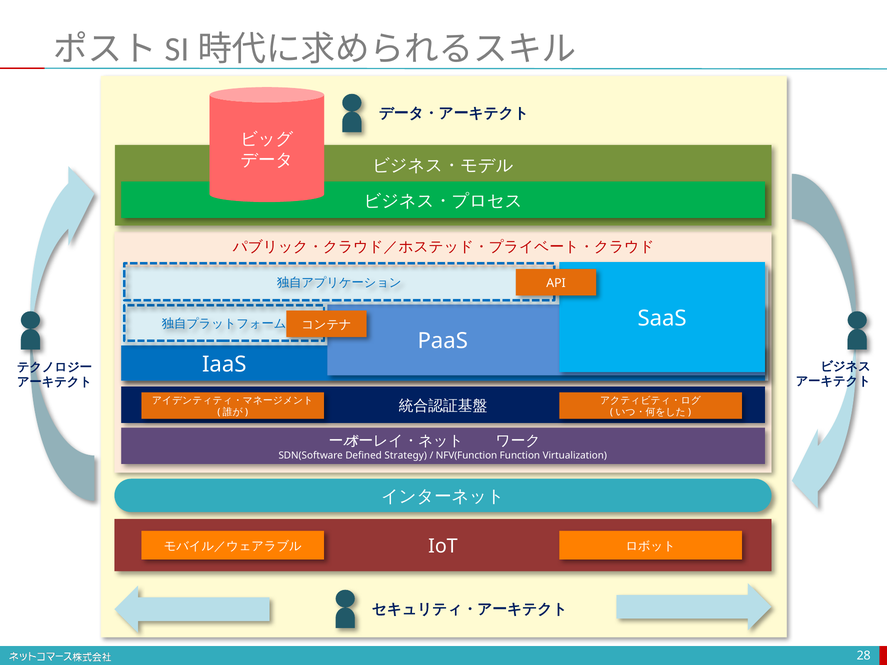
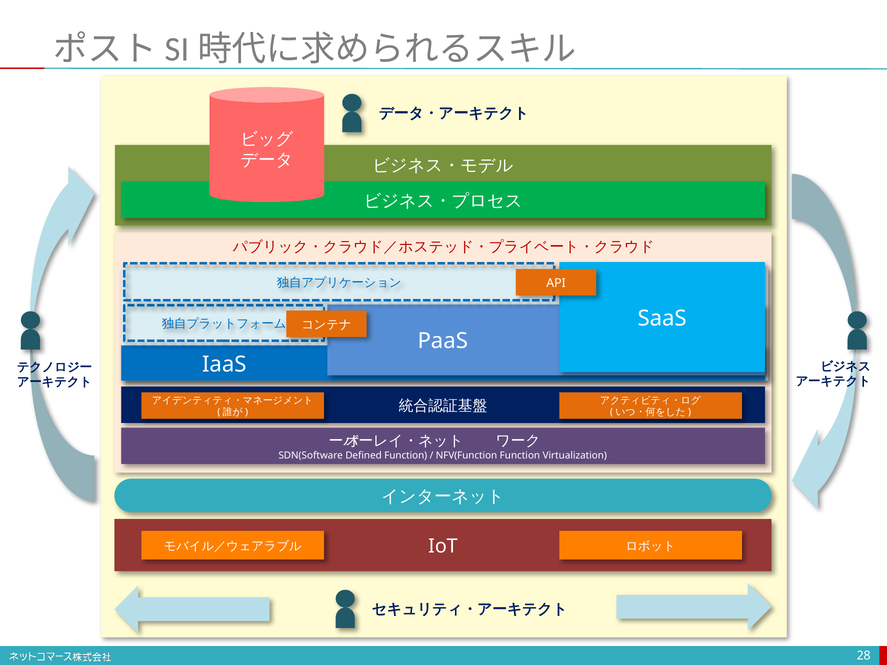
Defined Strategy: Strategy -> Function
